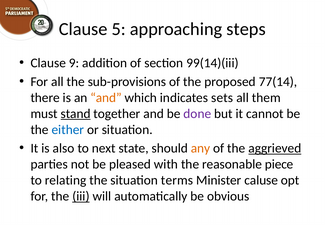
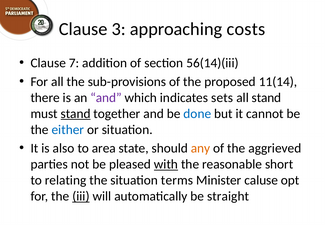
5: 5 -> 3
steps: steps -> costs
9: 9 -> 7
99(14)(iii: 99(14)(iii -> 56(14)(iii
77(14: 77(14 -> 11(14
and at (106, 98) colour: orange -> purple
all them: them -> stand
done colour: purple -> blue
next: next -> area
aggrieved underline: present -> none
with underline: none -> present
piece: piece -> short
obvious: obvious -> straight
